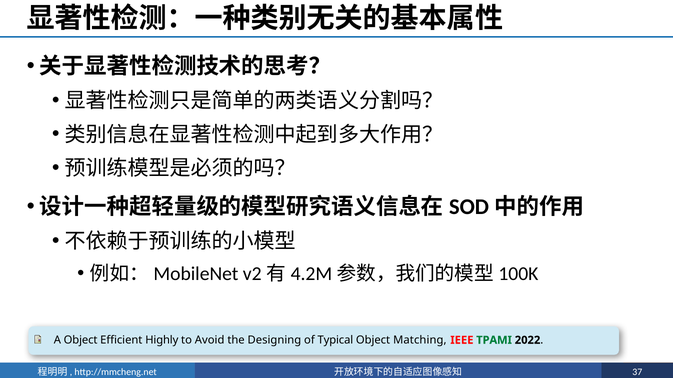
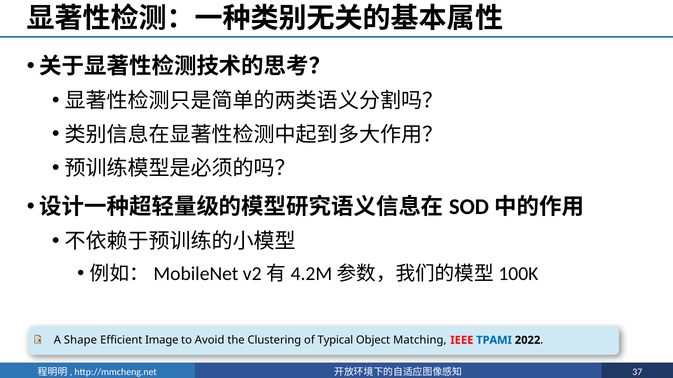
A Object: Object -> Shape
Highly: Highly -> Image
Designing: Designing -> Clustering
TPAMI colour: green -> blue
